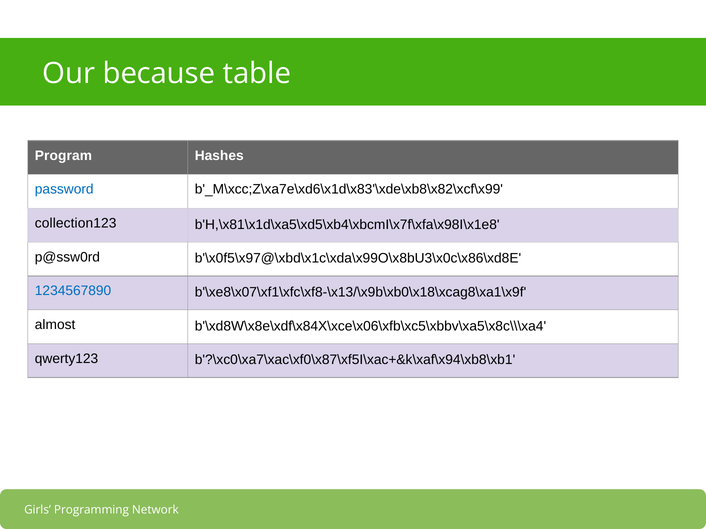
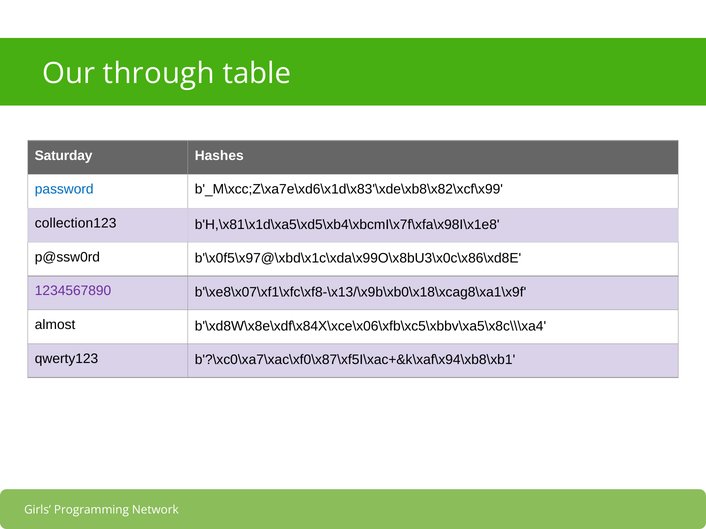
because: because -> through
Program: Program -> Saturday
1234567890 colour: blue -> purple
